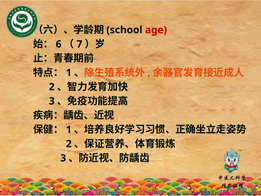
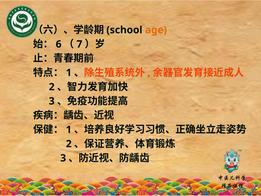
age colour: red -> orange
